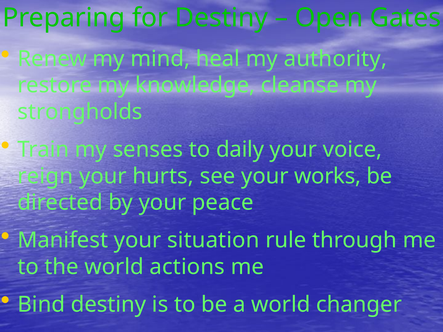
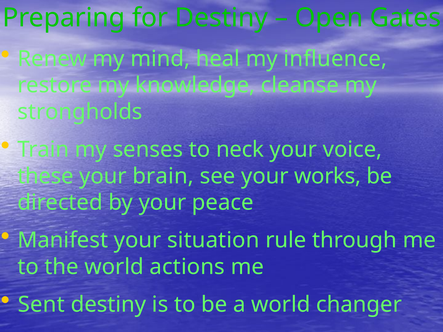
authority: authority -> influence
daily: daily -> neck
reign: reign -> these
hurts: hurts -> brain
Bind: Bind -> Sent
